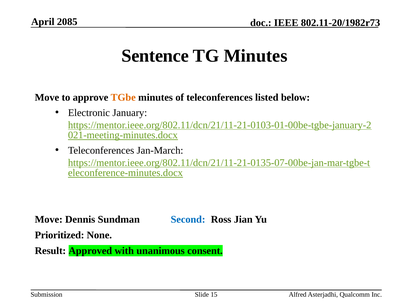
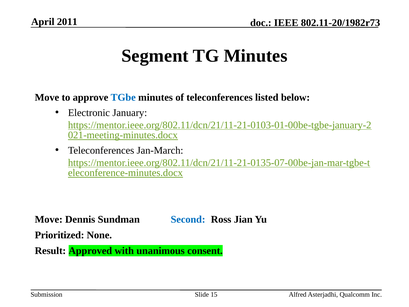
2085: 2085 -> 2011
Sentence: Sentence -> Segment
TGbe colour: orange -> blue
